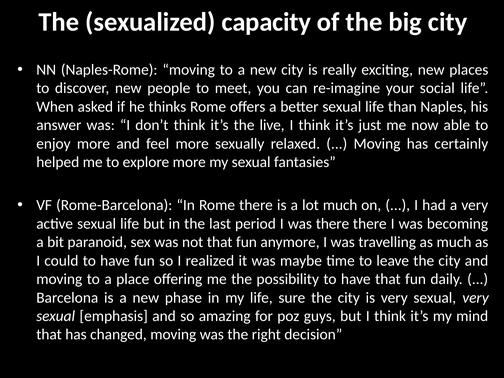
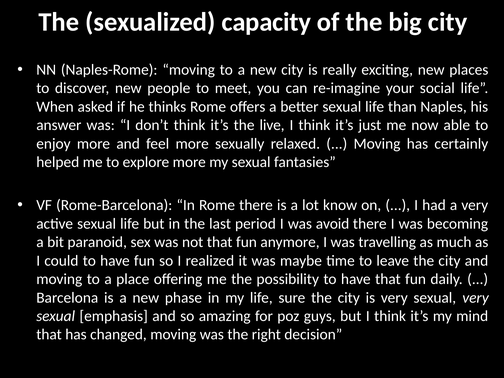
lot much: much -> know
was there: there -> avoid
